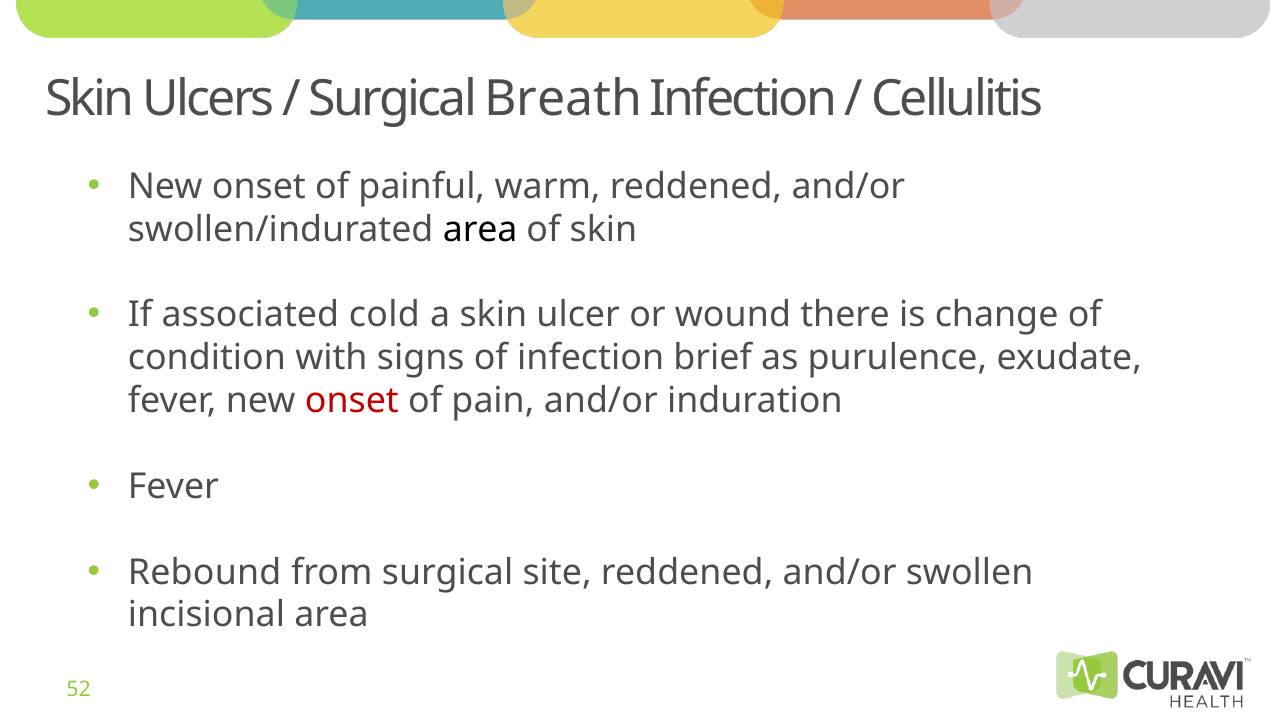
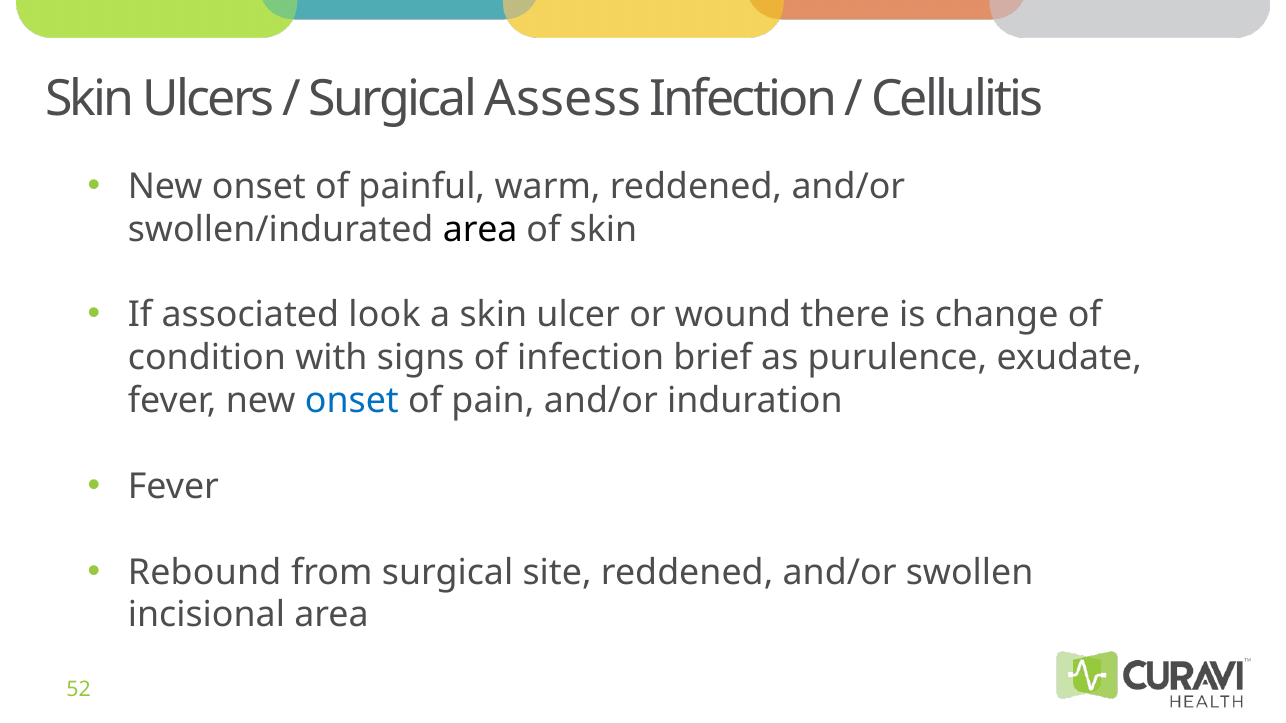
Breath: Breath -> Assess
cold: cold -> look
onset at (352, 401) colour: red -> blue
